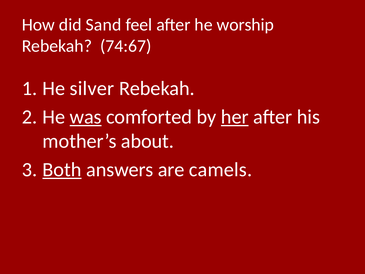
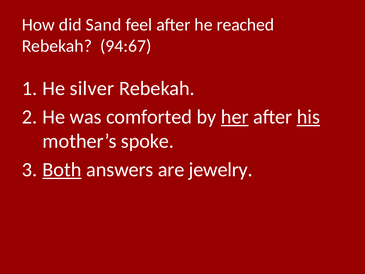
worship: worship -> reached
74:67: 74:67 -> 94:67
was underline: present -> none
his underline: none -> present
about: about -> spoke
camels: camels -> jewelry
